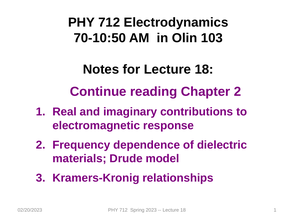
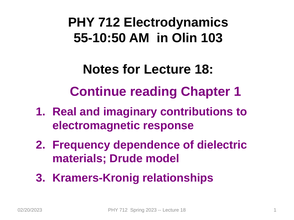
70-10:50: 70-10:50 -> 55-10:50
Chapter 2: 2 -> 1
